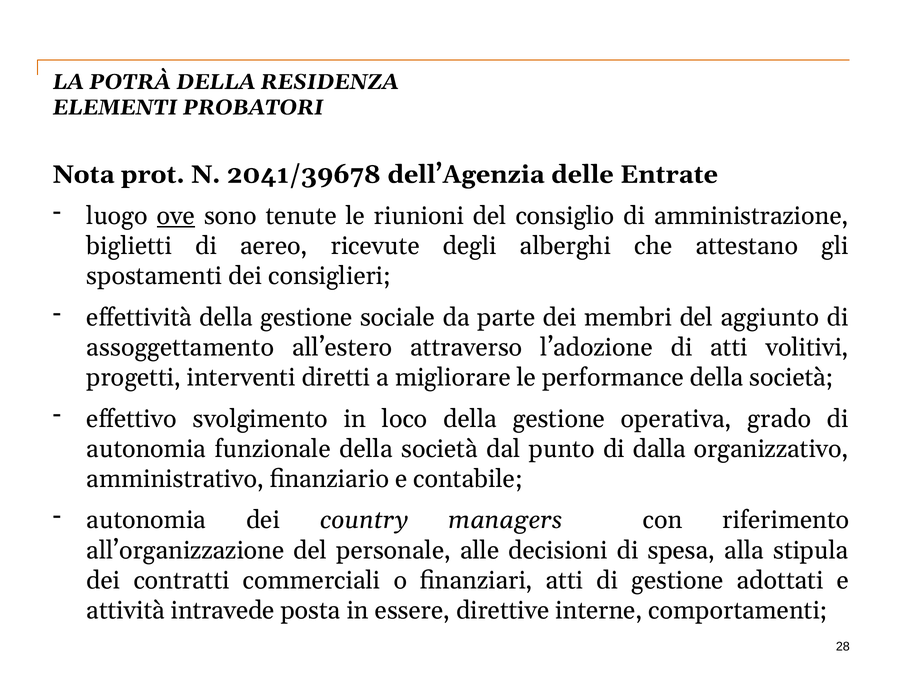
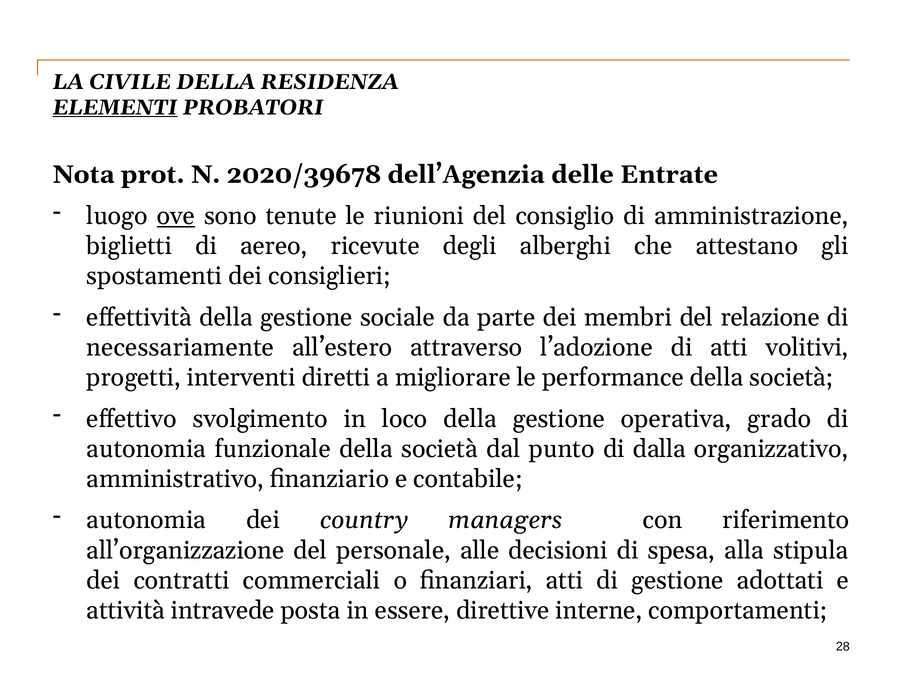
POTRÀ: POTRÀ -> CIVILE
ELEMENTI underline: none -> present
2041/39678: 2041/39678 -> 2020/39678
aggiunto: aggiunto -> relazione
assoggettamento: assoggettamento -> necessariamente
